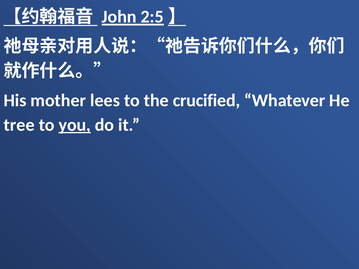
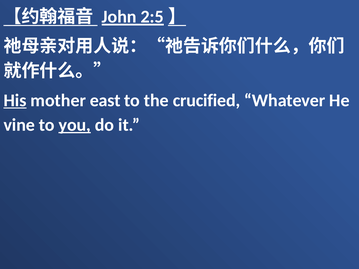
His underline: none -> present
lees: lees -> east
tree: tree -> vine
